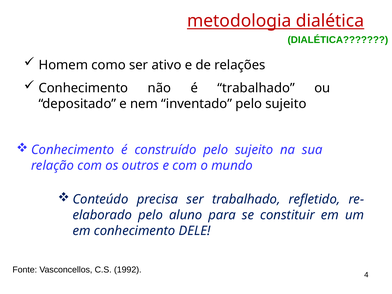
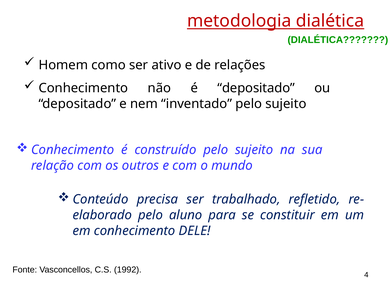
é trabalhado: trabalhado -> depositado
